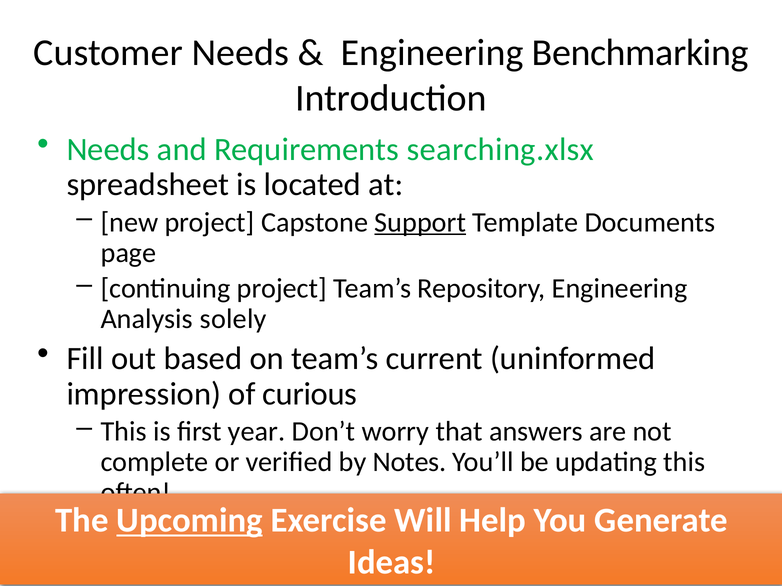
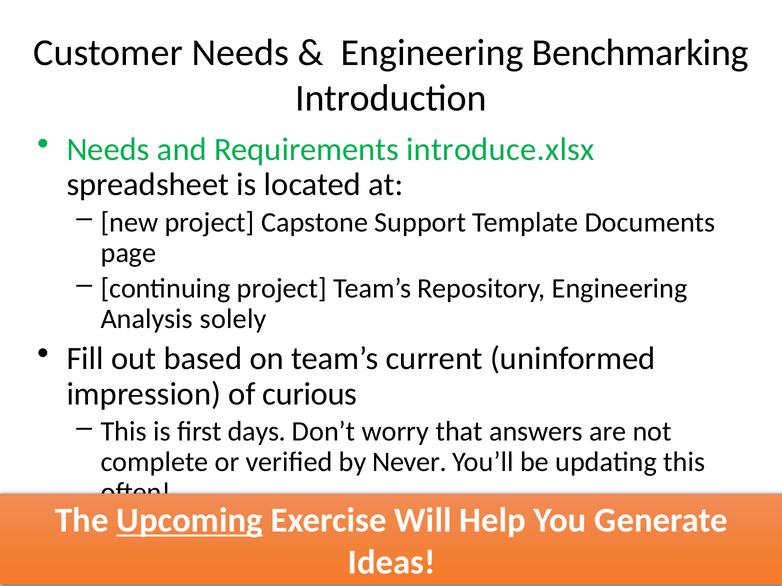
searching.xlsx: searching.xlsx -> introduce.xlsx
Support underline: present -> none
year: year -> days
Notes: Notes -> Never
